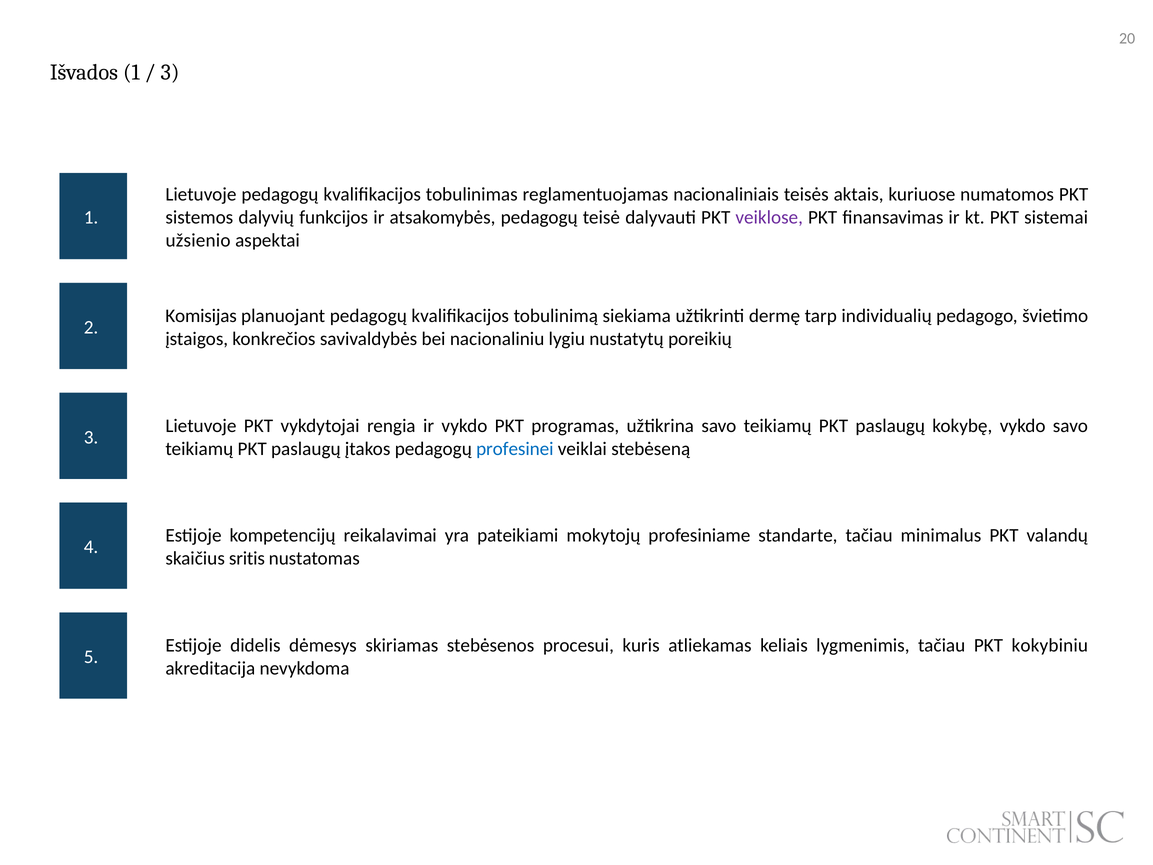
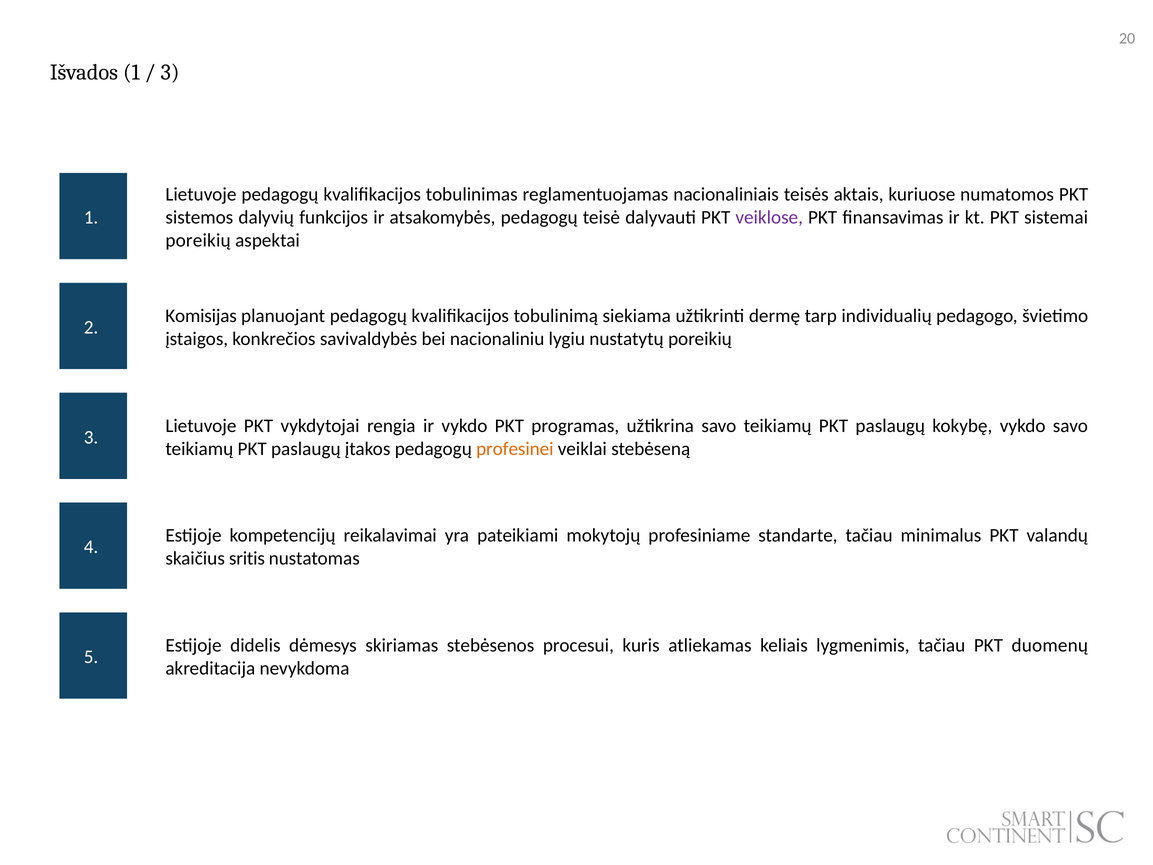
užsienio at (198, 240): užsienio -> poreikių
profesinei colour: blue -> orange
kokybiniu: kokybiniu -> duomenų
